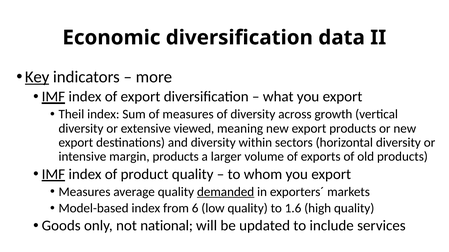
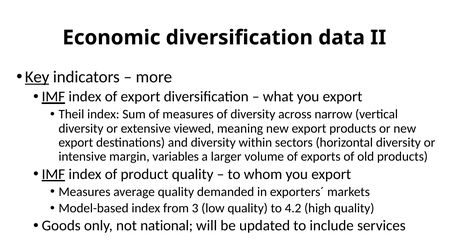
growth: growth -> narrow
margin products: products -> variables
demanded underline: present -> none
6: 6 -> 3
1.6: 1.6 -> 4.2
